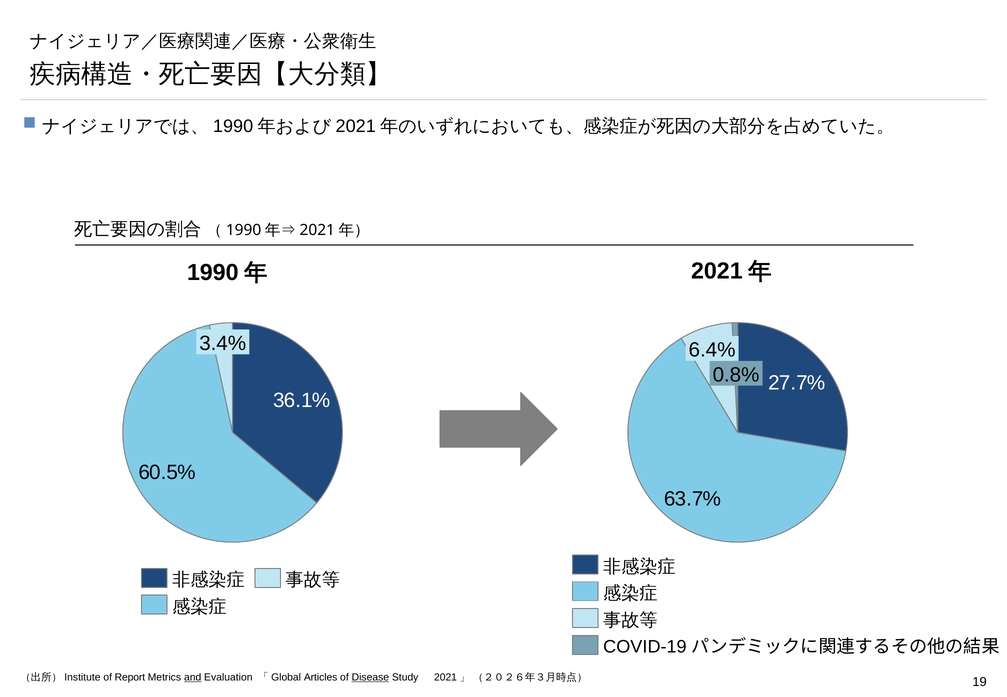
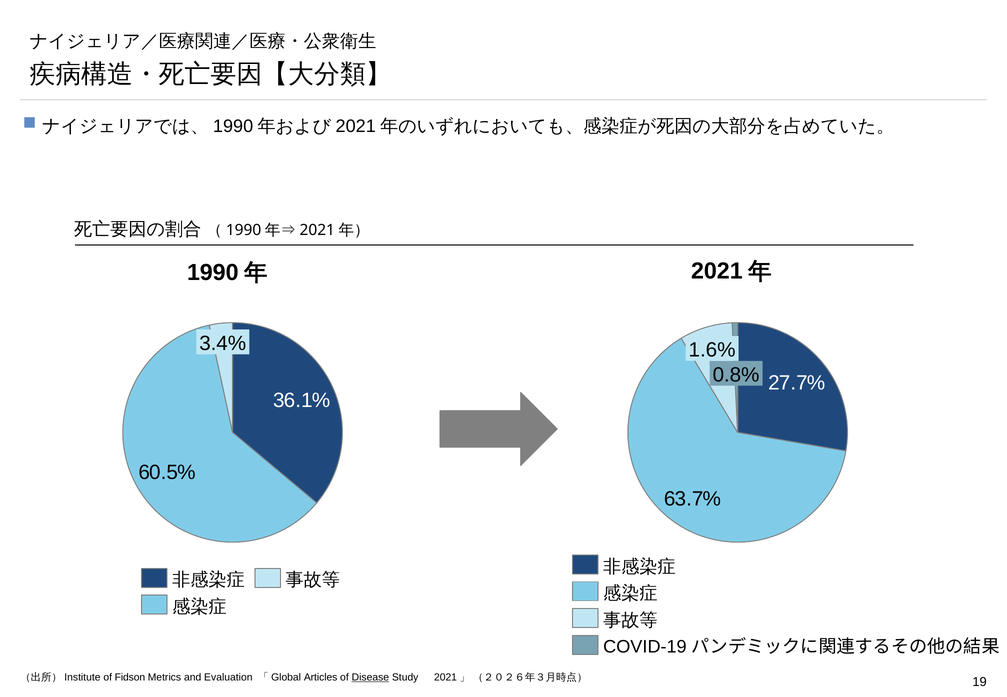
6.4%: 6.4% -> 1.6%
Report: Report -> Fidson
and underline: present -> none
